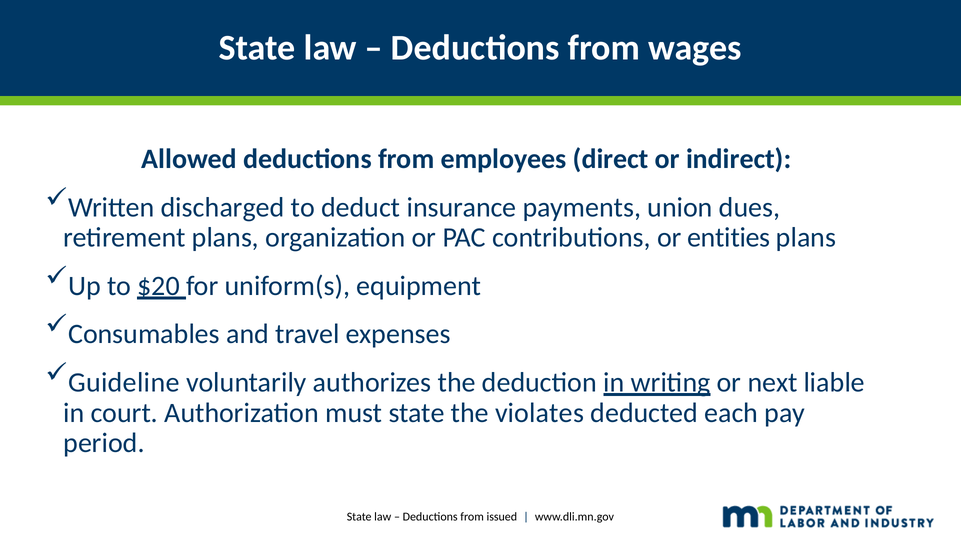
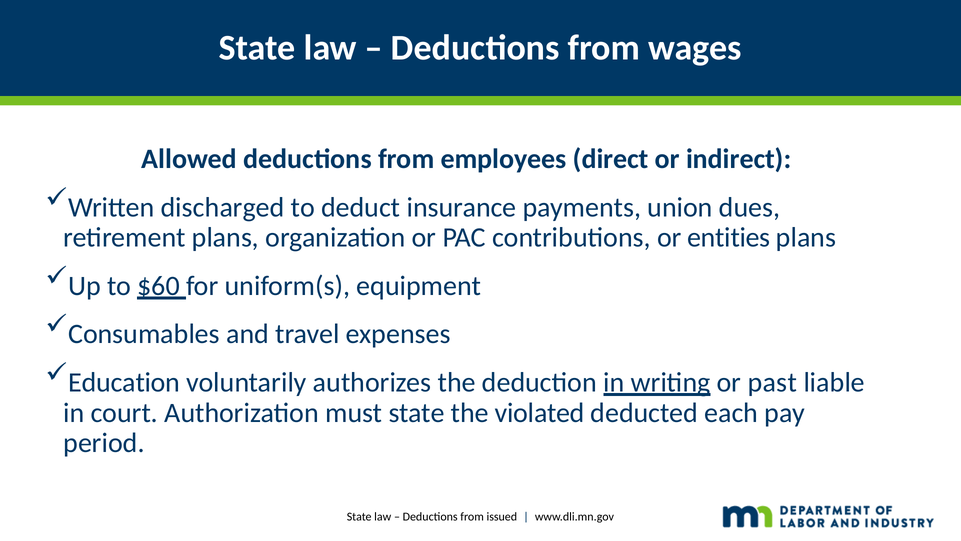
$20: $20 -> $60
Guideline: Guideline -> Education
next: next -> past
violates: violates -> violated
